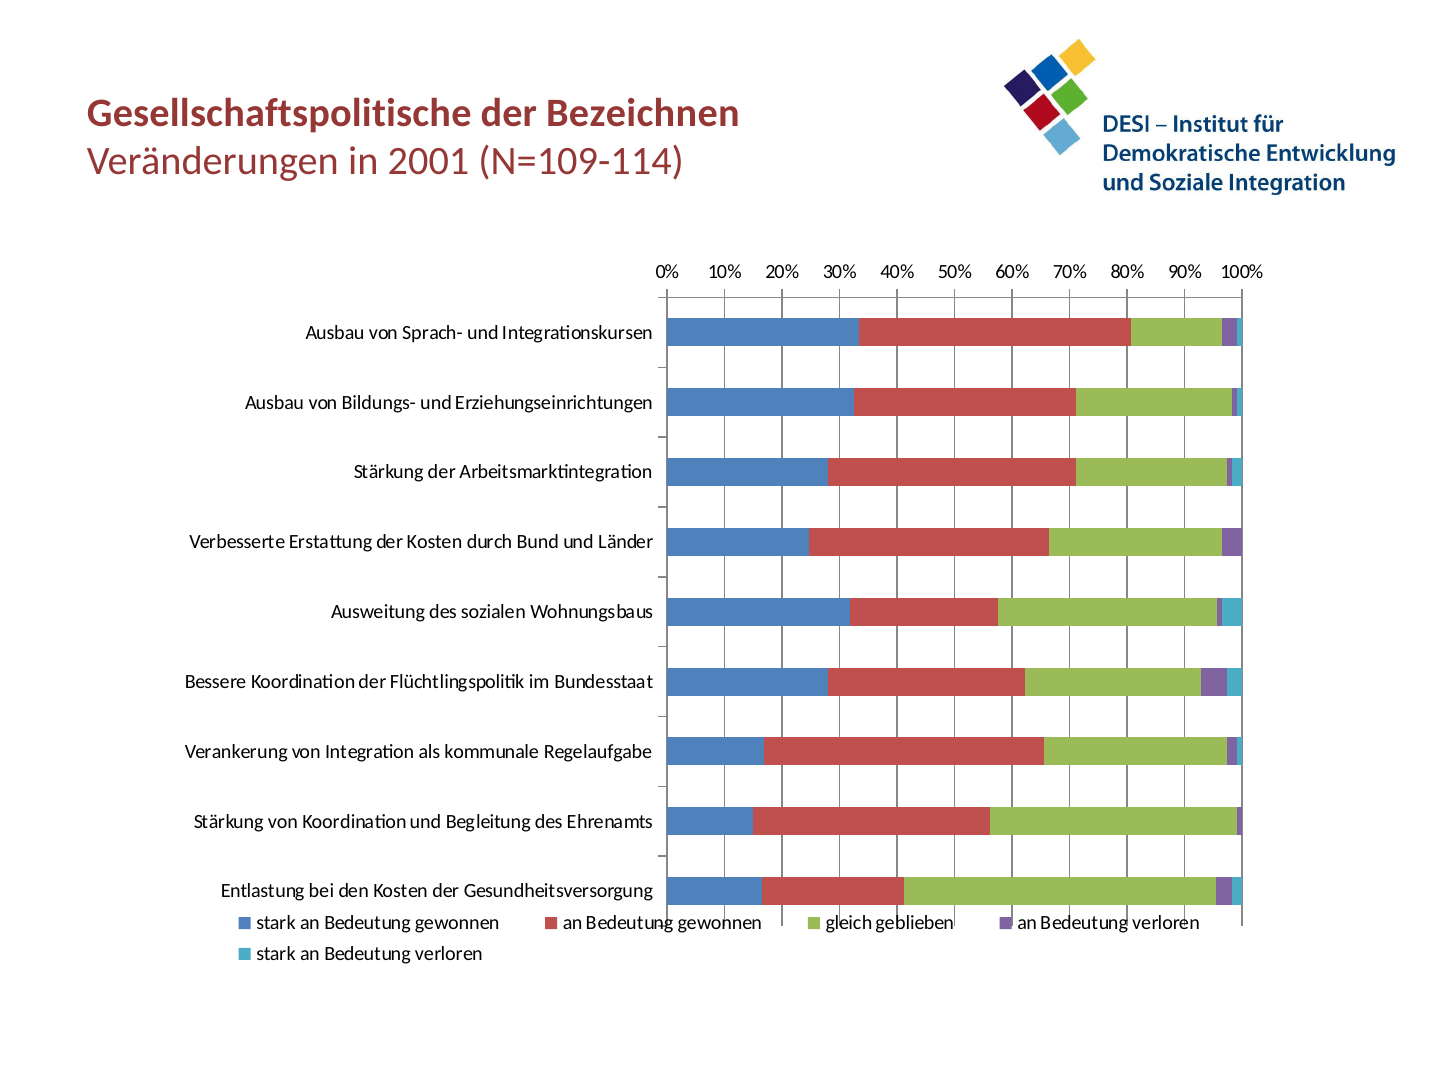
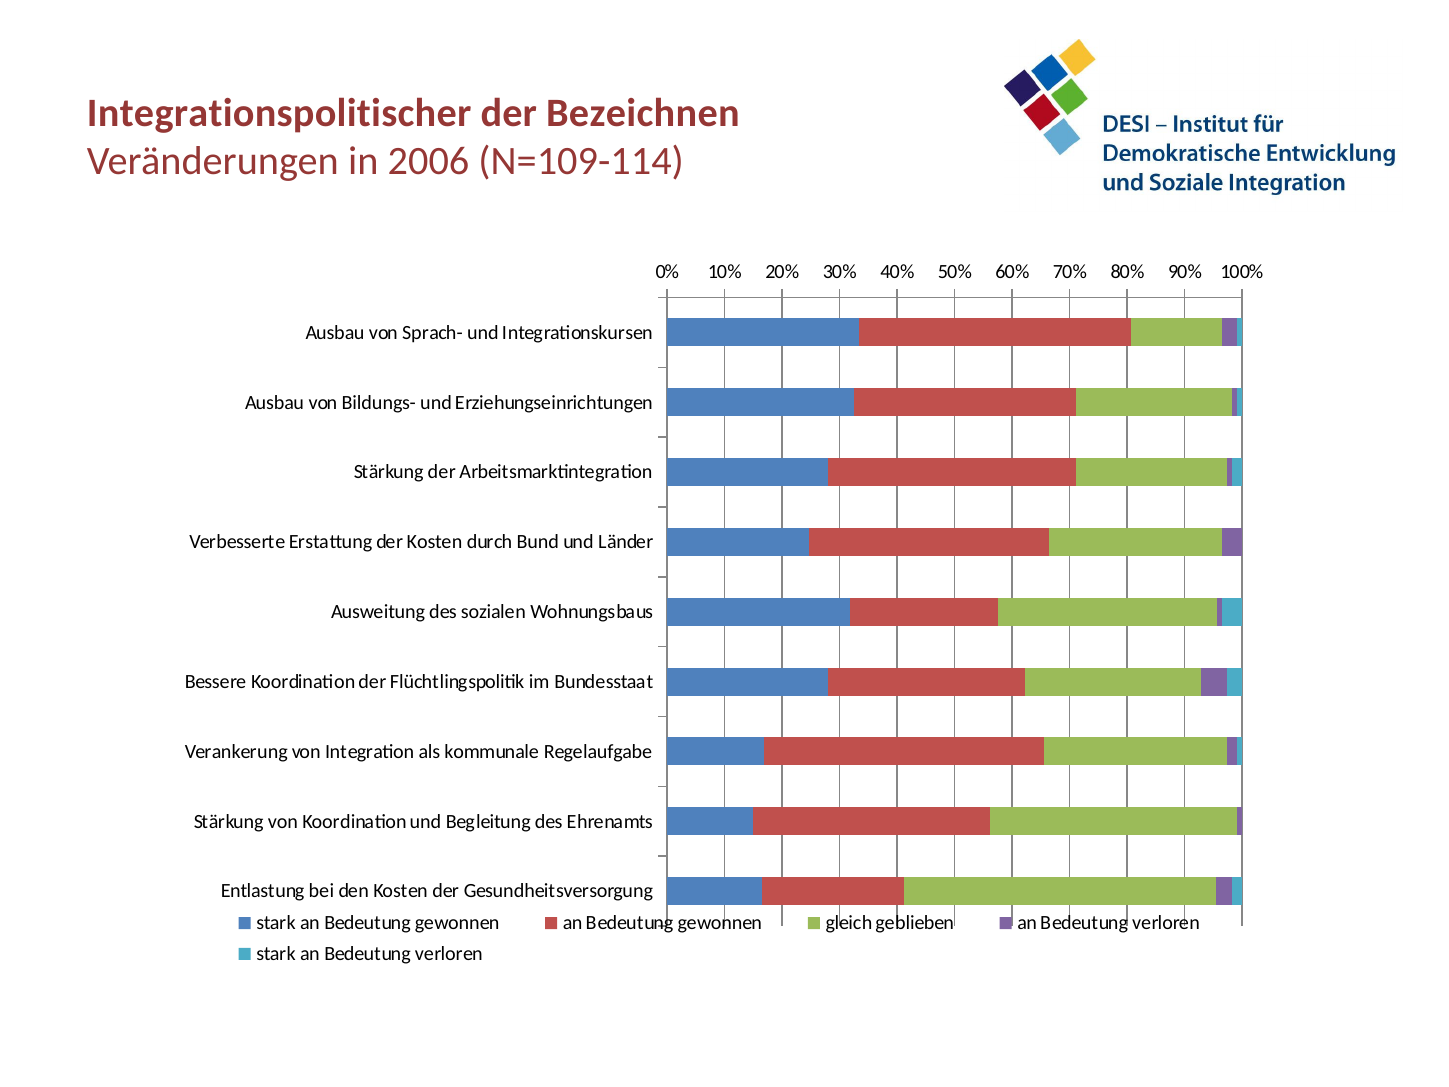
Gesellschaftspolitische: Gesellschaftspolitische -> Integrationspolitischer
2001: 2001 -> 2006
